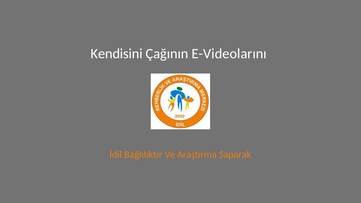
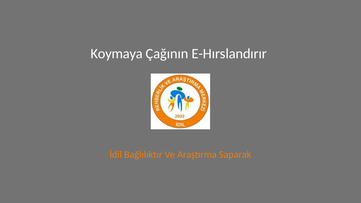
Kendisini: Kendisini -> Koymaya
E-Videolarını: E-Videolarını -> E-Hırslandırır
